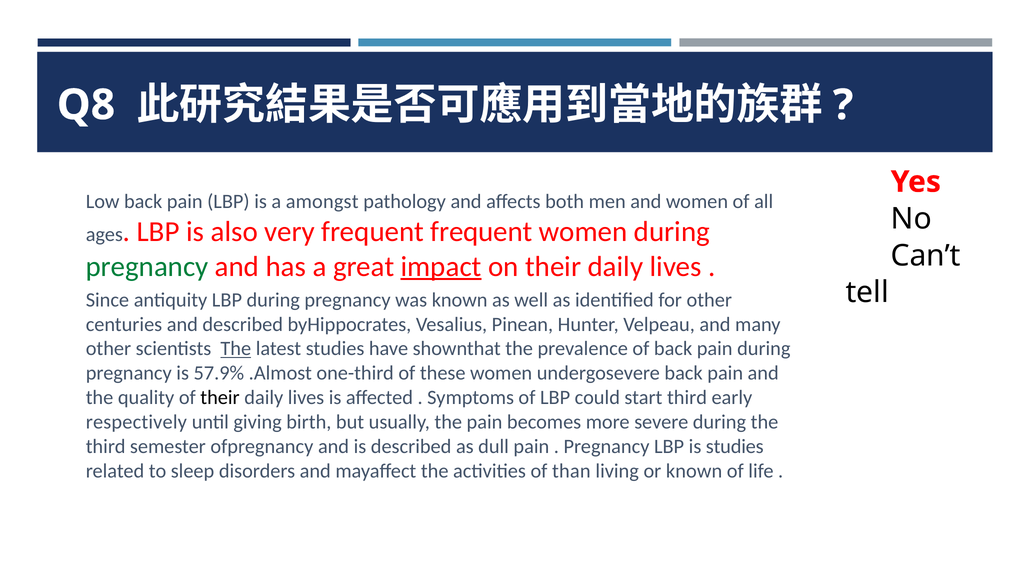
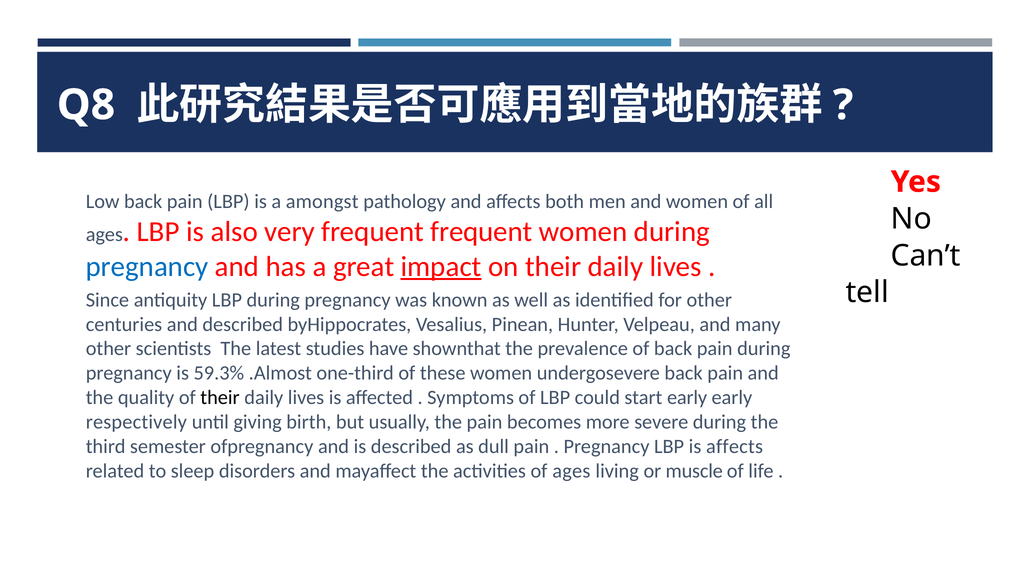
pregnancy at (147, 267) colour: green -> blue
The at (236, 349) underline: present -> none
57.9%: 57.9% -> 59.3%
start third: third -> early
is studies: studies -> affects
of than: than -> ages
or known: known -> muscle
